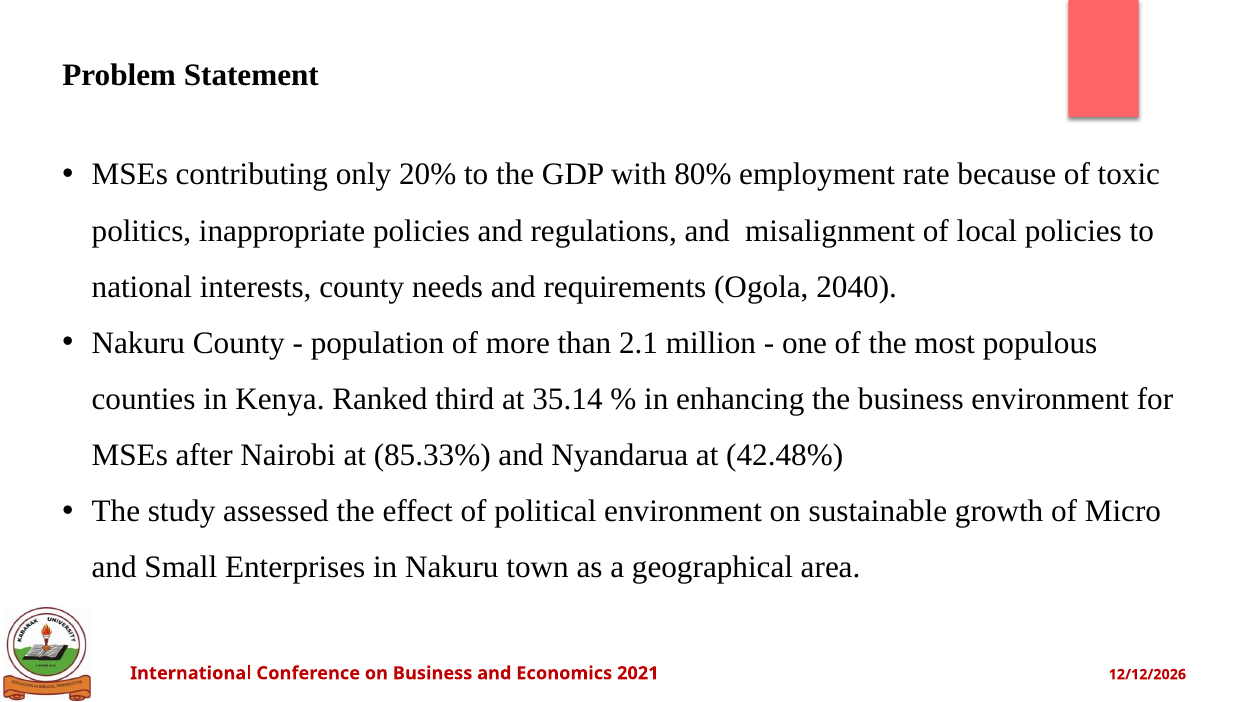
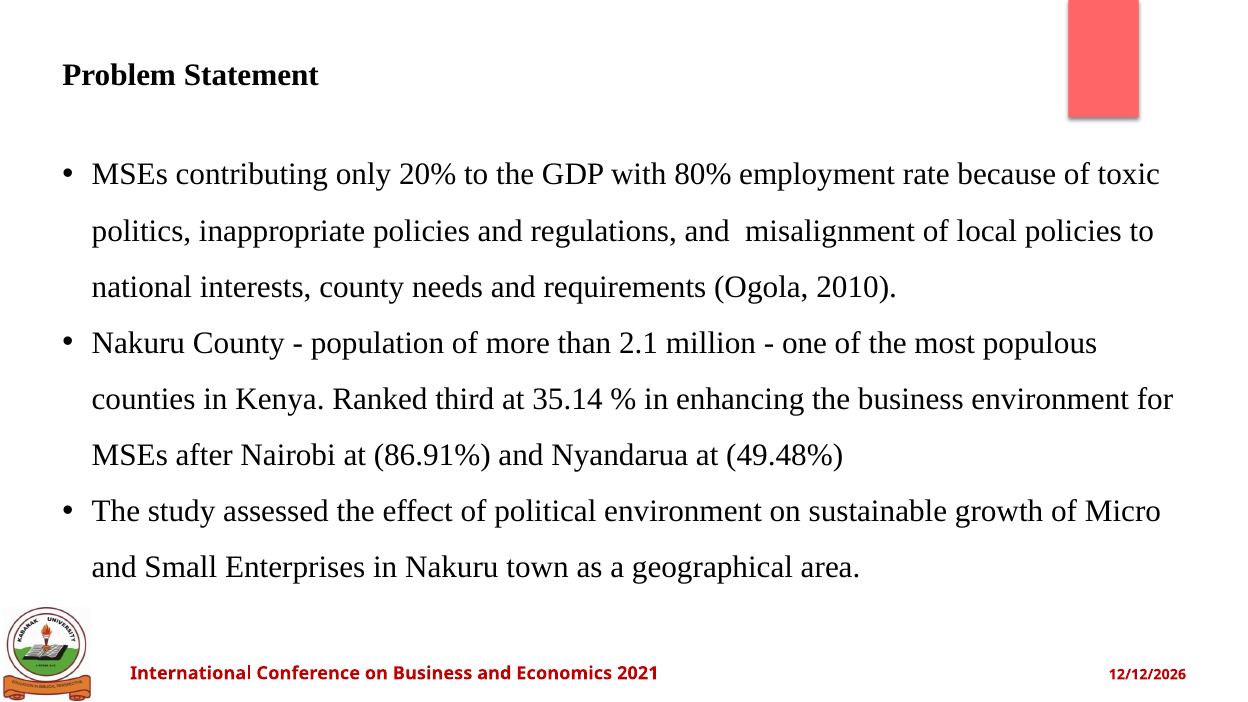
2040: 2040 -> 2010
85.33%: 85.33% -> 86.91%
42.48%: 42.48% -> 49.48%
